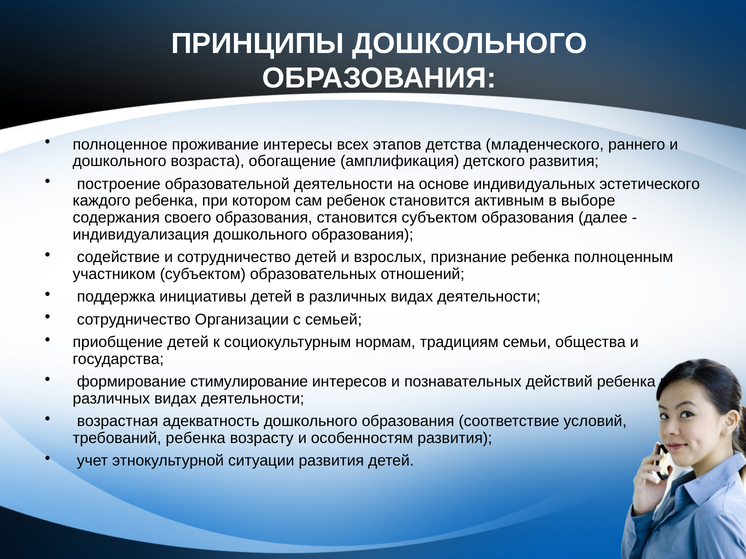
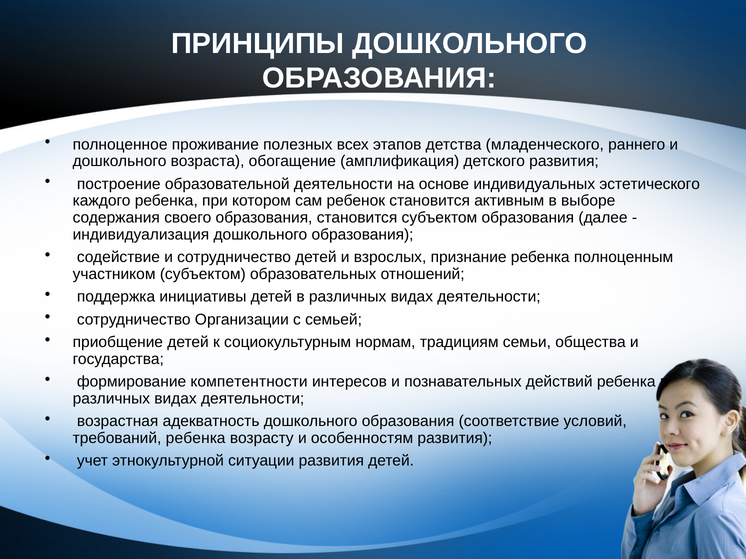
интересы: интересы -> полезных
стимулирование: стимулирование -> компетентности
